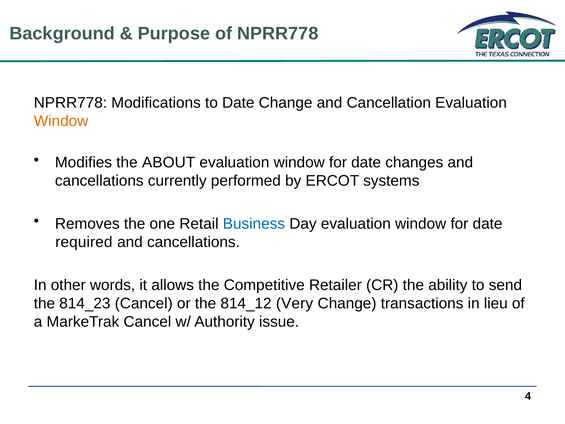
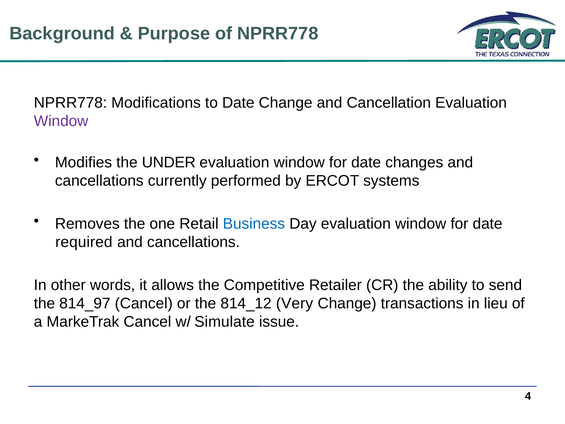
Window at (61, 121) colour: orange -> purple
ABOUT: ABOUT -> UNDER
814_23: 814_23 -> 814_97
Authority: Authority -> Simulate
